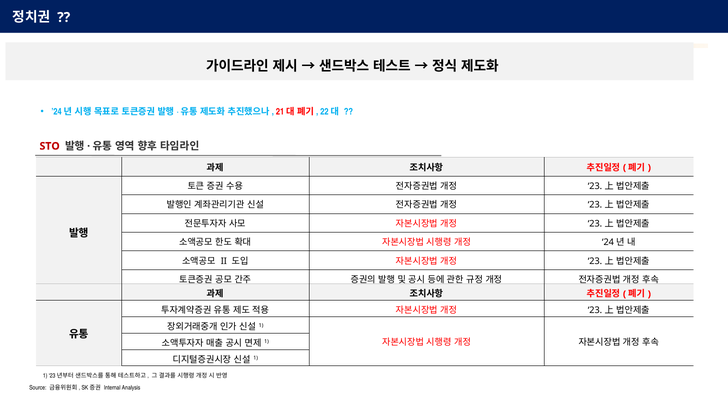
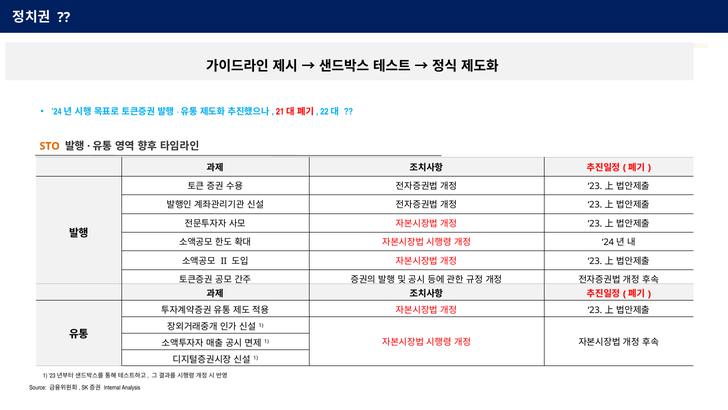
STO colour: red -> orange
